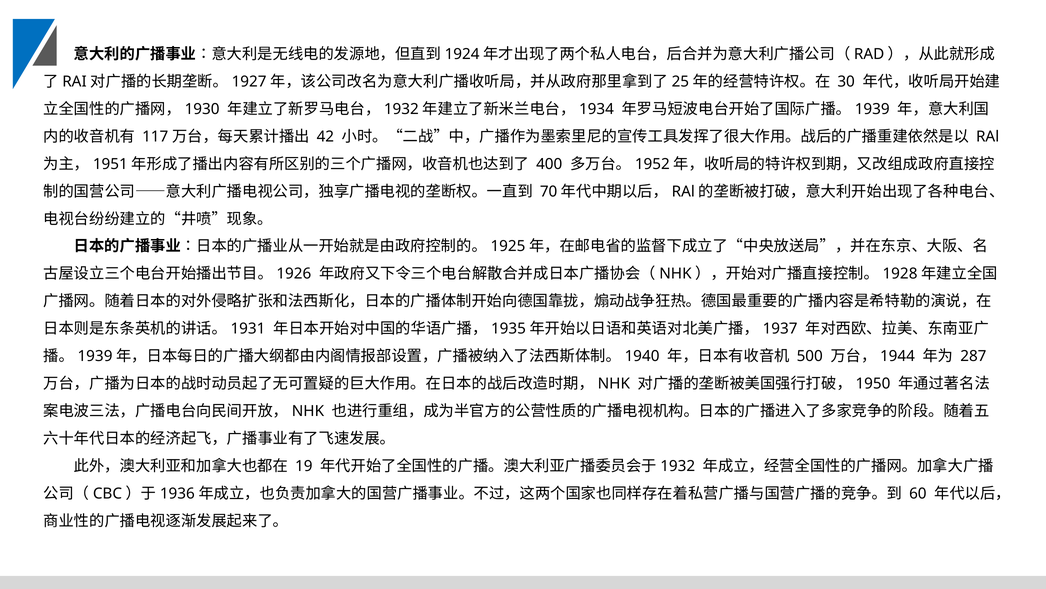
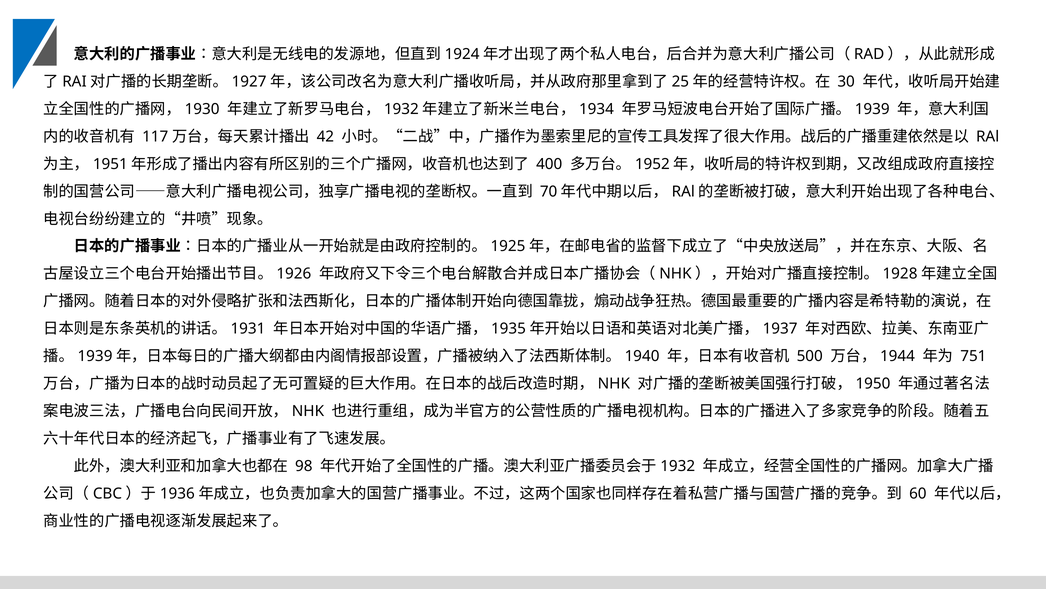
287: 287 -> 751
19: 19 -> 98
